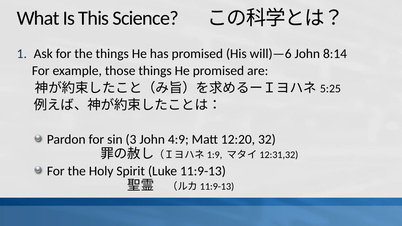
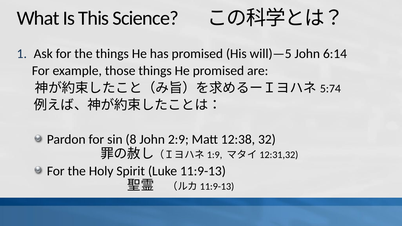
will)—6: will)—6 -> will)—5
8:14: 8:14 -> 6:14
5:25: 5:25 -> 5:74
3: 3 -> 8
4:9: 4:9 -> 2:9
12:20: 12:20 -> 12:38
